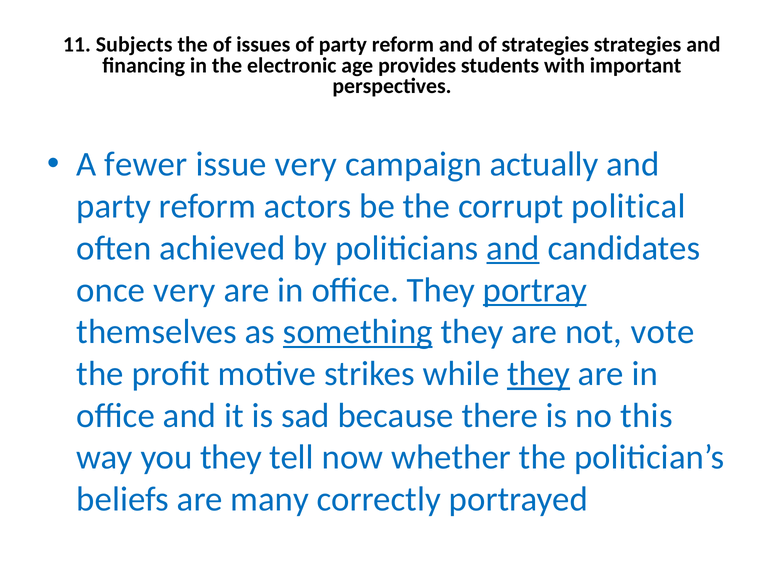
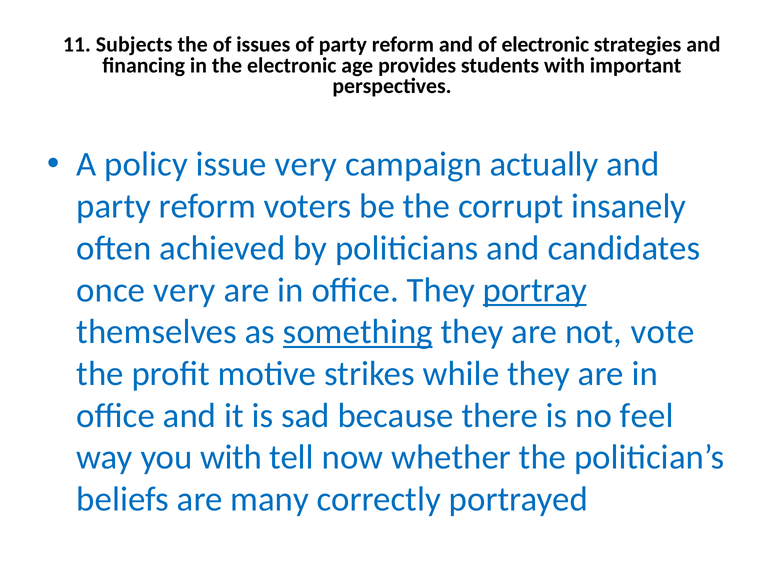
of strategies: strategies -> electronic
fewer: fewer -> policy
actors: actors -> voters
political: political -> insanely
and at (513, 248) underline: present -> none
they at (539, 374) underline: present -> none
this: this -> feel
you they: they -> with
